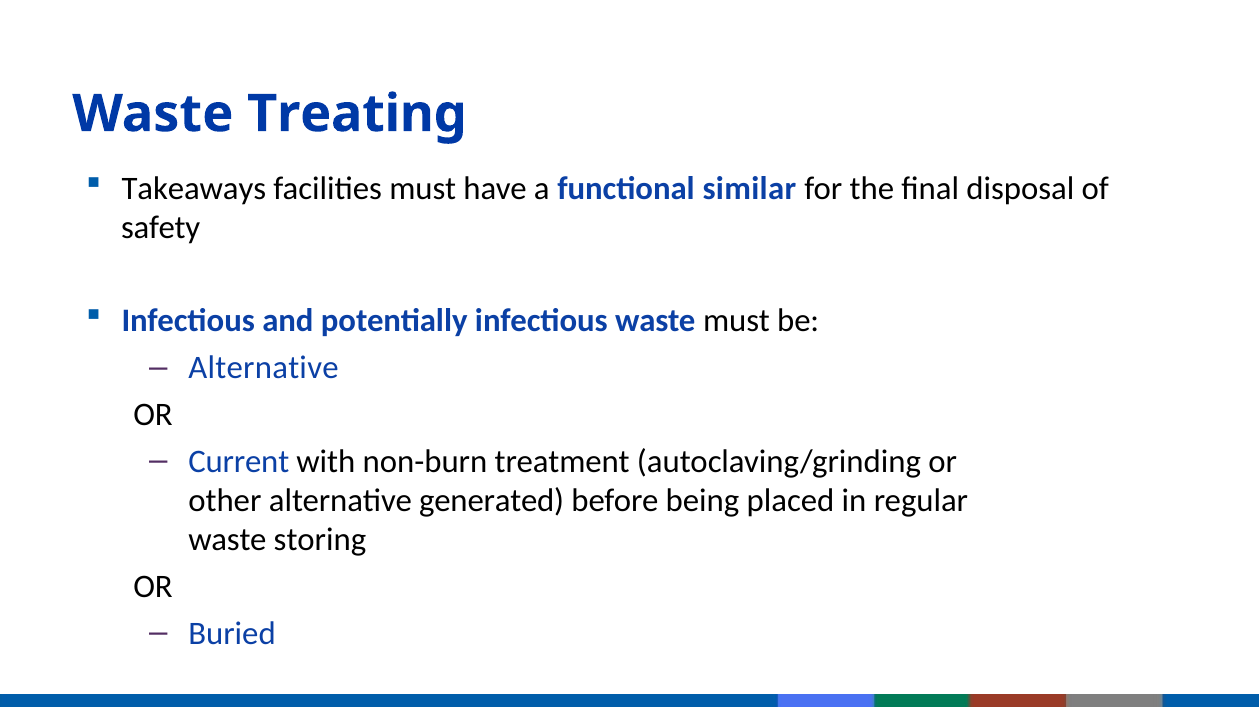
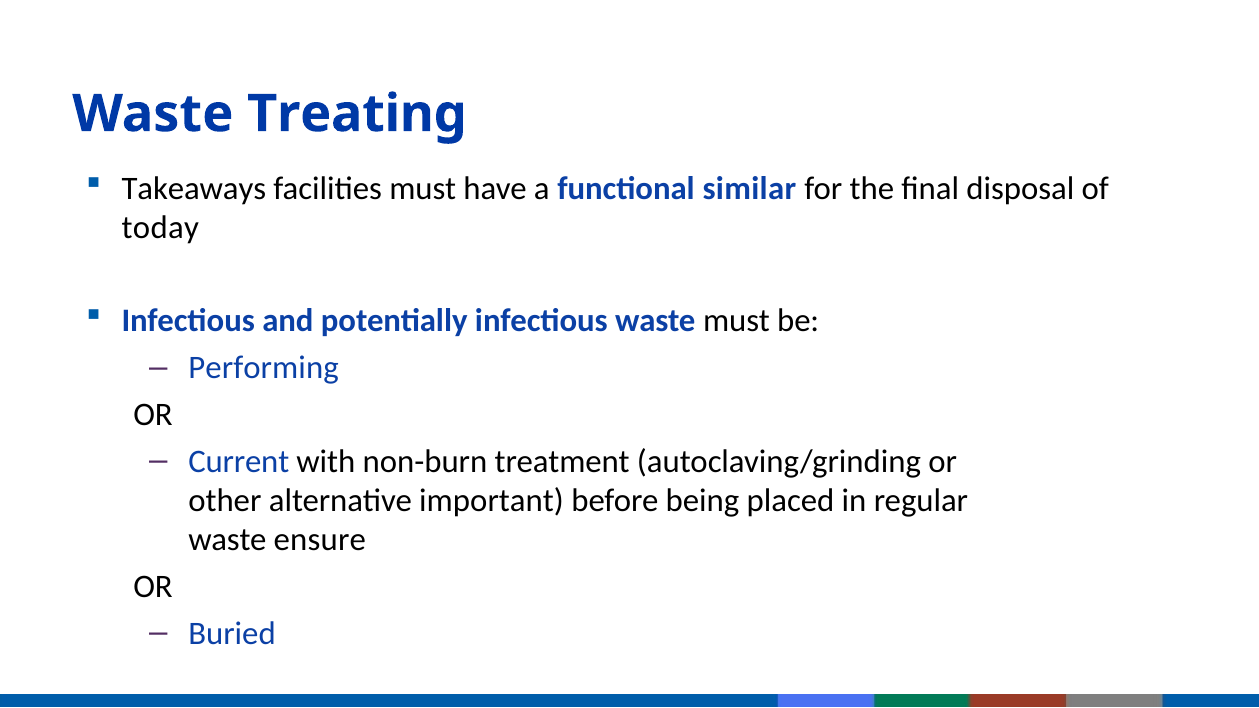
safety: safety -> today
Alternative at (264, 368): Alternative -> Performing
generated: generated -> important
storing: storing -> ensure
